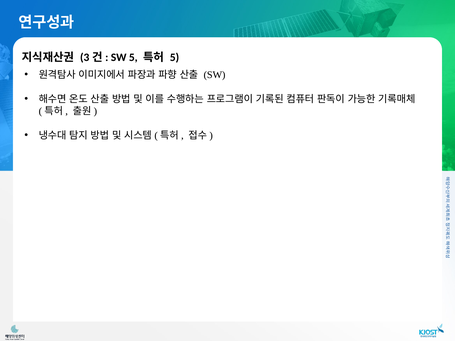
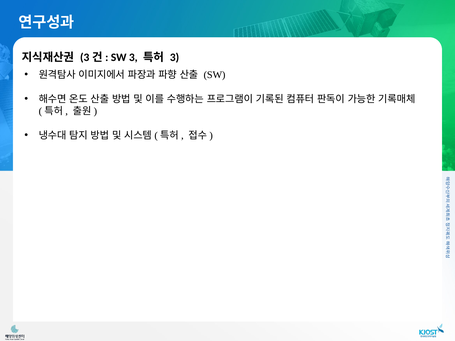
SW 5: 5 -> 3
5 at (175, 57): 5 -> 3
